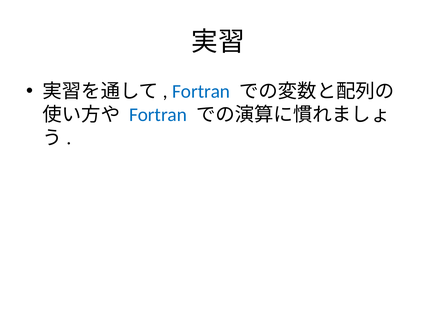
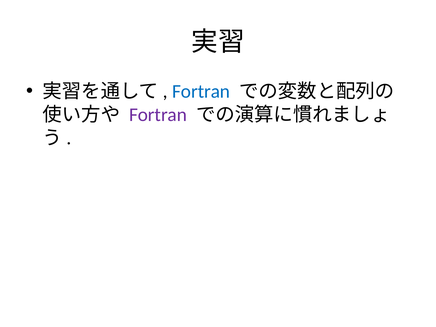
Fortran at (158, 115) colour: blue -> purple
